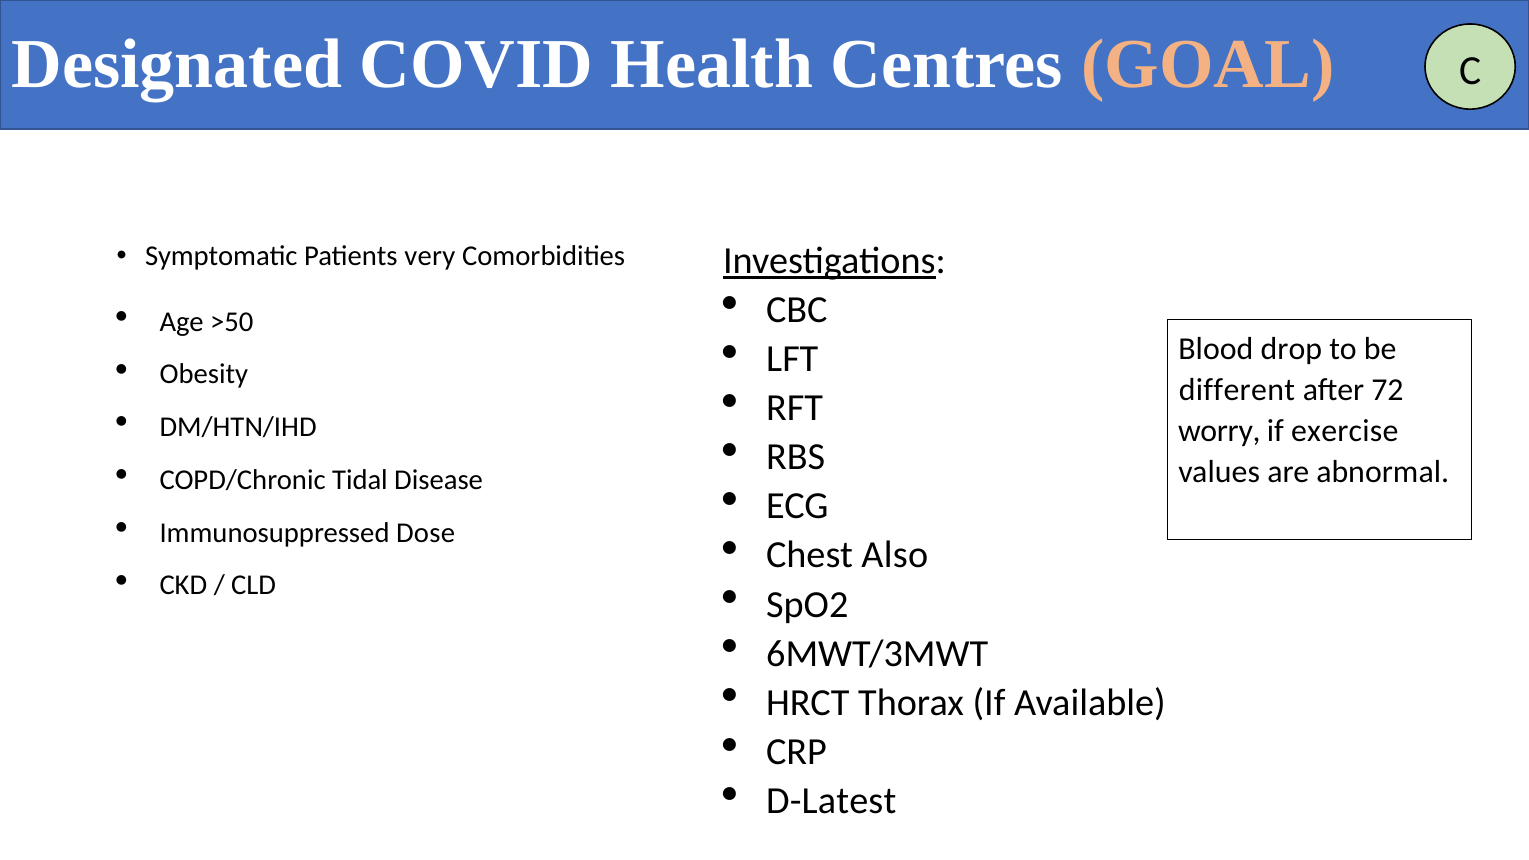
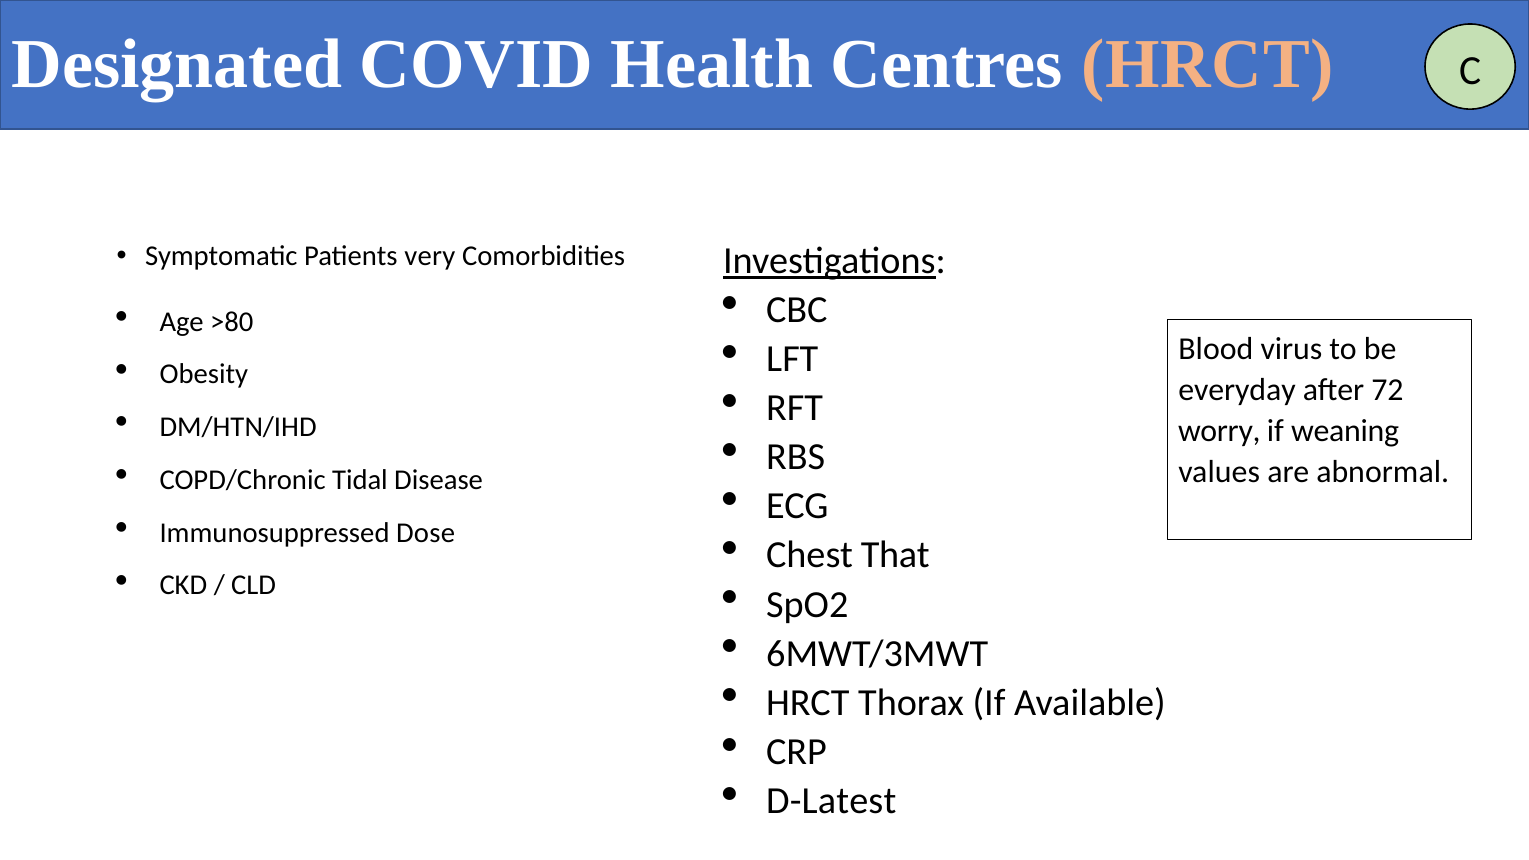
Centres GOAL: GOAL -> HRCT
>50: >50 -> >80
drop: drop -> virus
different: different -> everyday
exercise: exercise -> weaning
Also: Also -> That
